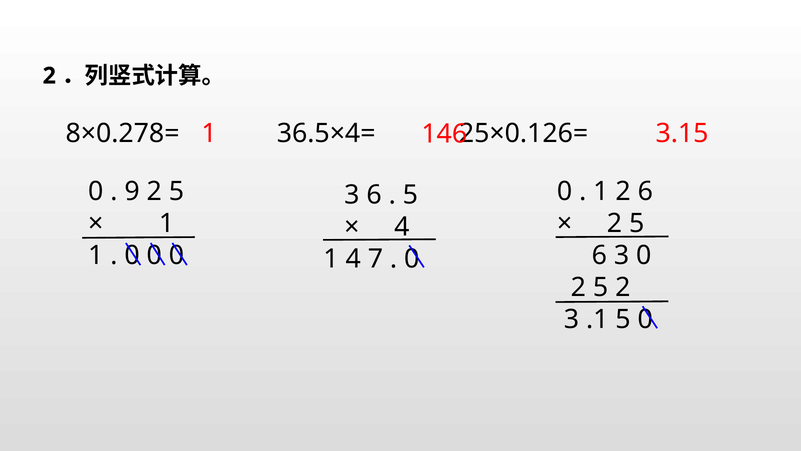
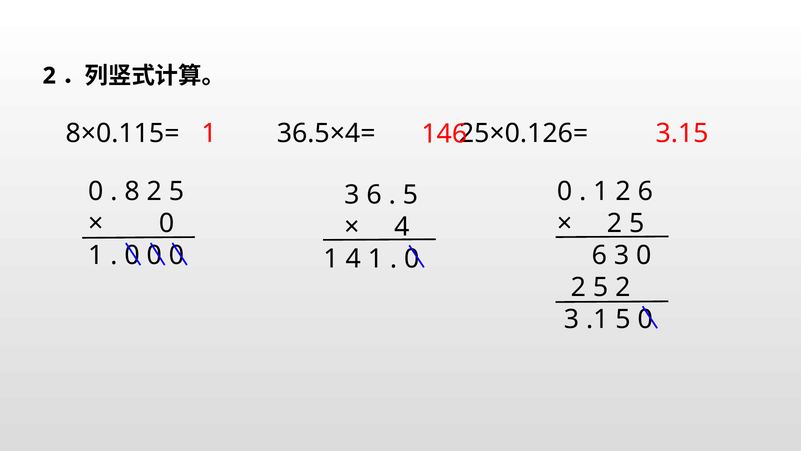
8×0.278=: 8×0.278= -> 8×0.115=
9: 9 -> 8
1 at (167, 223): 1 -> 0
1 4 7: 7 -> 1
